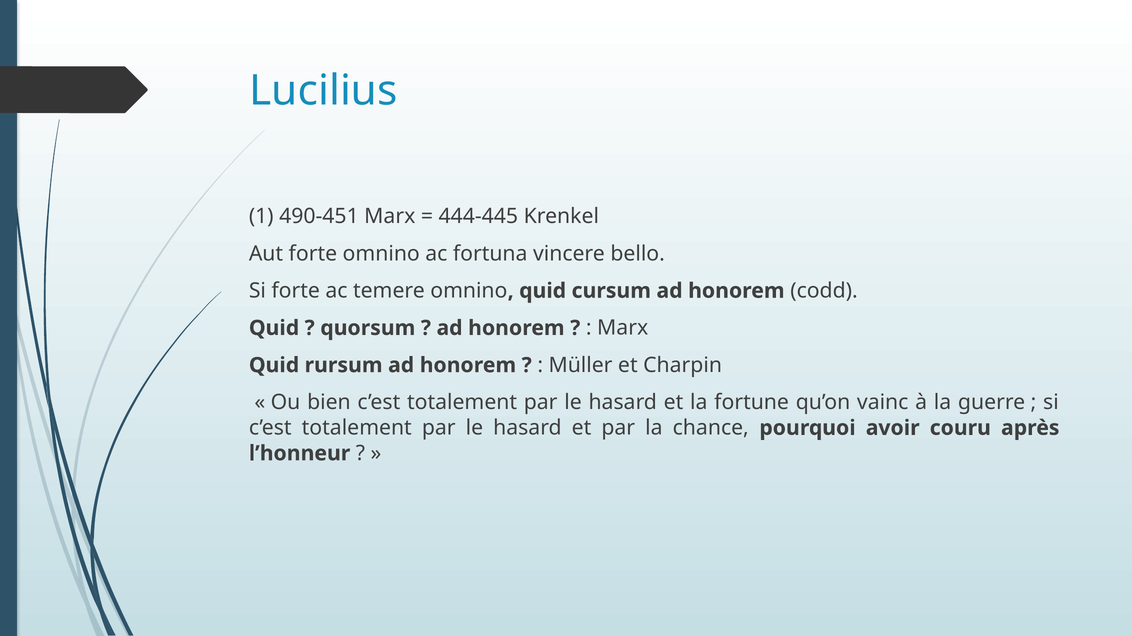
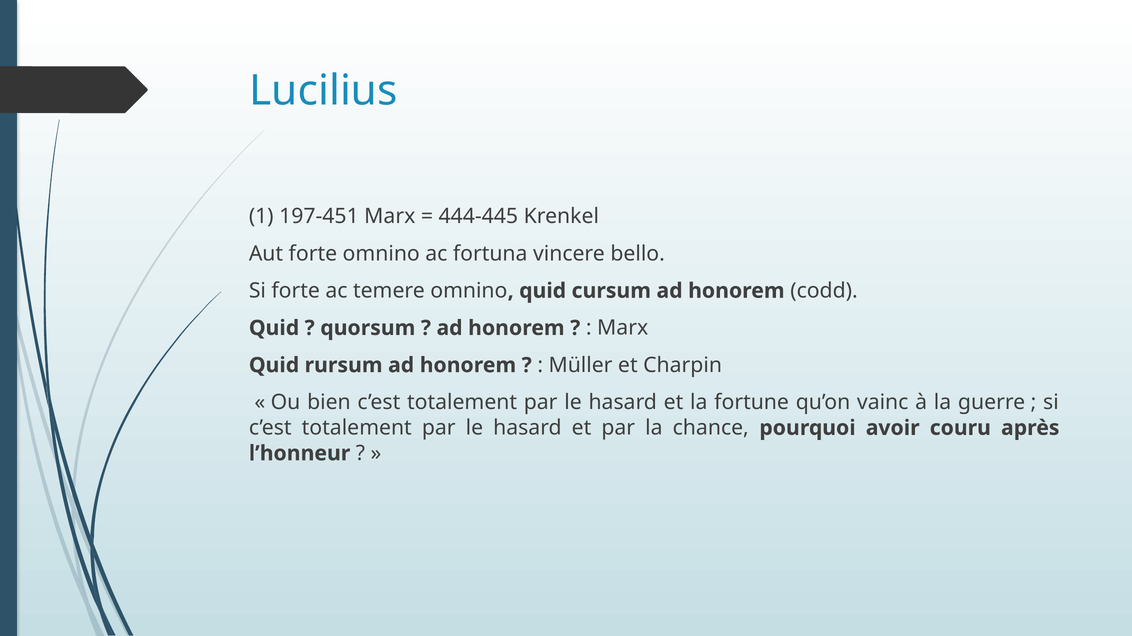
490-451: 490-451 -> 197-451
